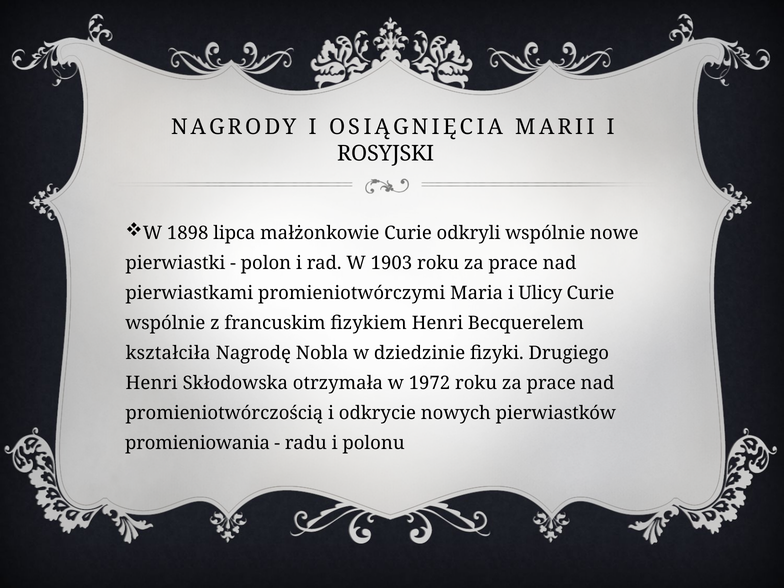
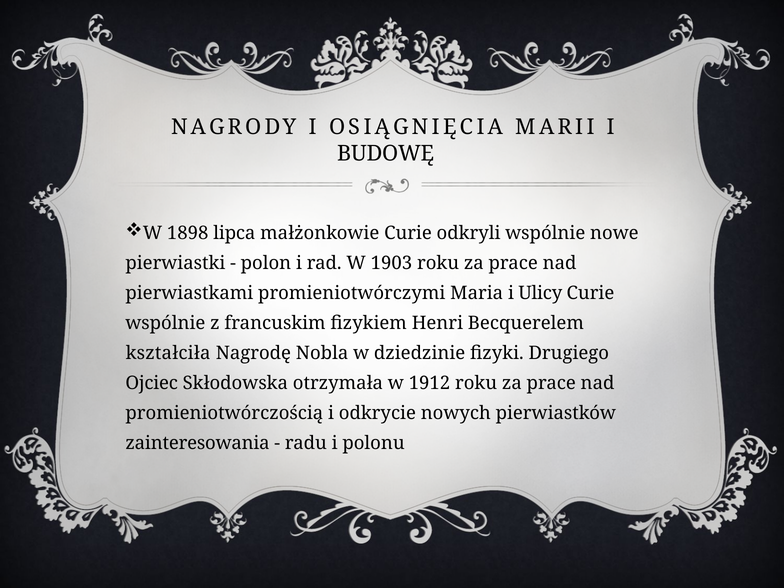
ROSYJSKI: ROSYJSKI -> BUDOWĘ
Henri at (152, 383): Henri -> Ojciec
1972: 1972 -> 1912
promieniowania: promieniowania -> zainteresowania
